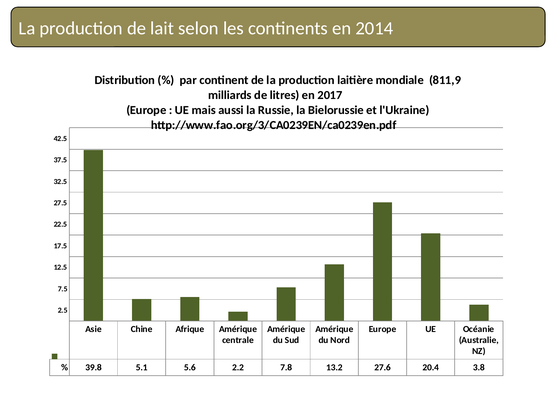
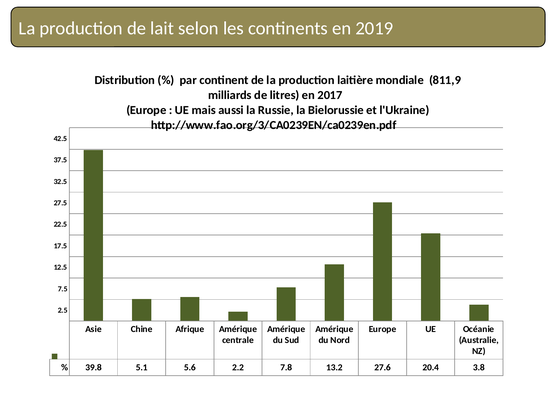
2014: 2014 -> 2019
